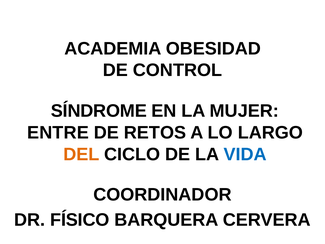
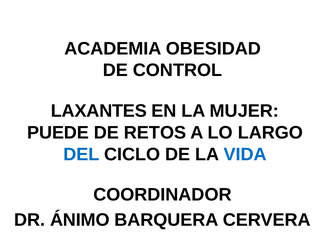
SÍNDROME: SÍNDROME -> LAXANTES
ENTRE: ENTRE -> PUEDE
DEL colour: orange -> blue
FÍSICO: FÍSICO -> ÁNIMO
